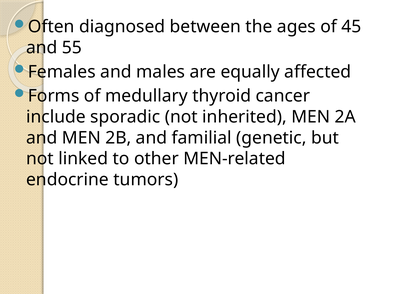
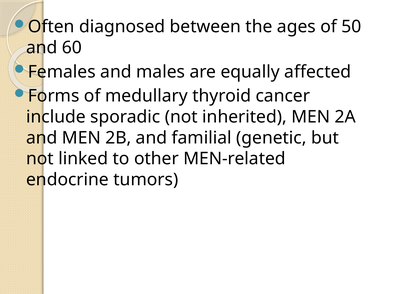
45: 45 -> 50
55: 55 -> 60
